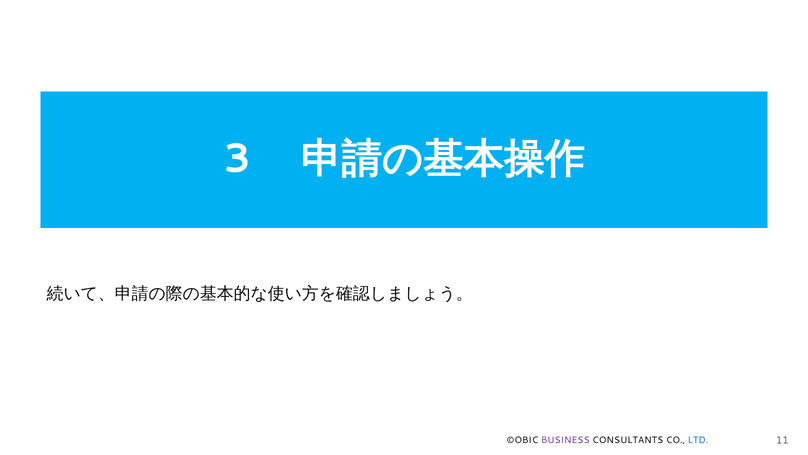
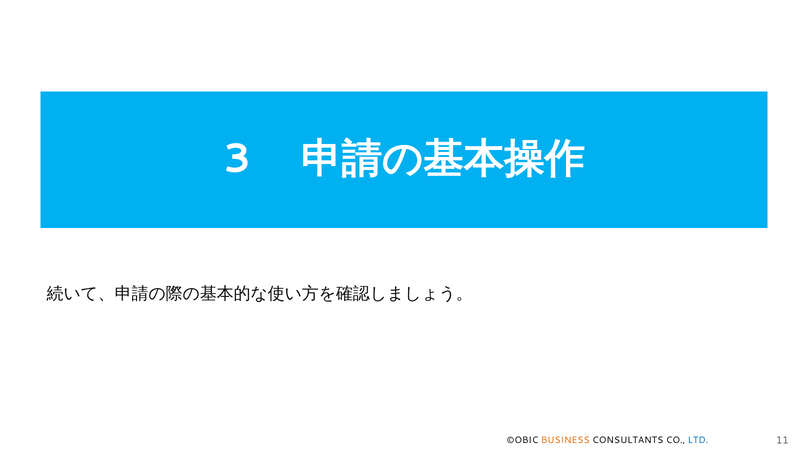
BUSINESS colour: purple -> orange
